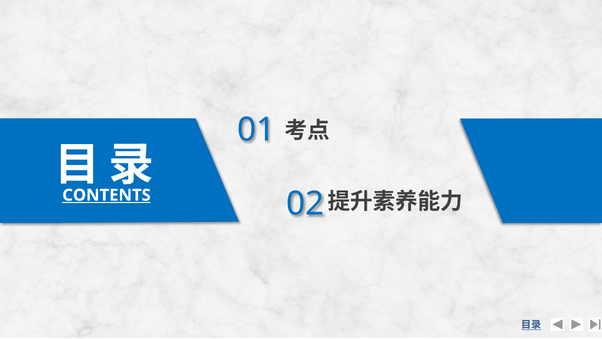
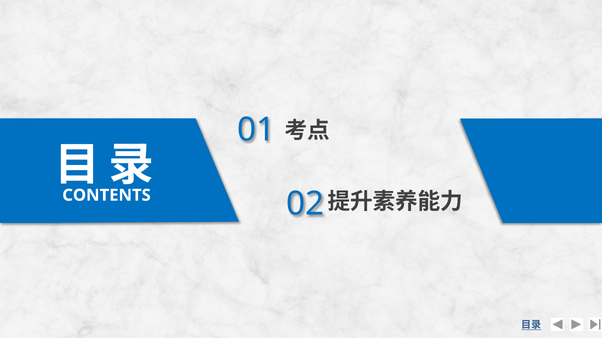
CONTENTS underline: present -> none
